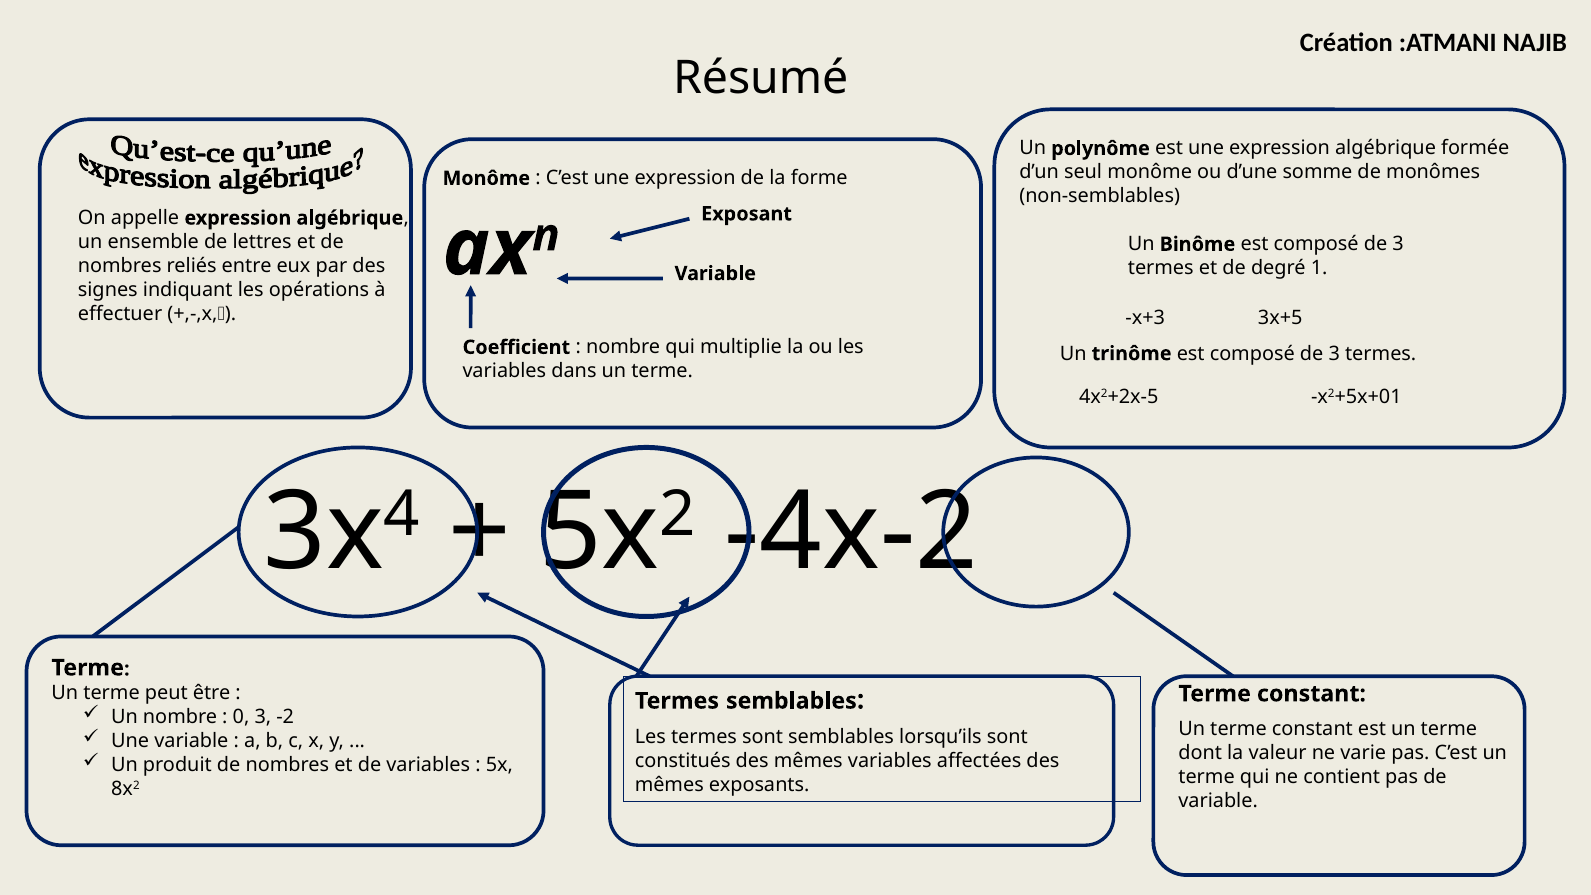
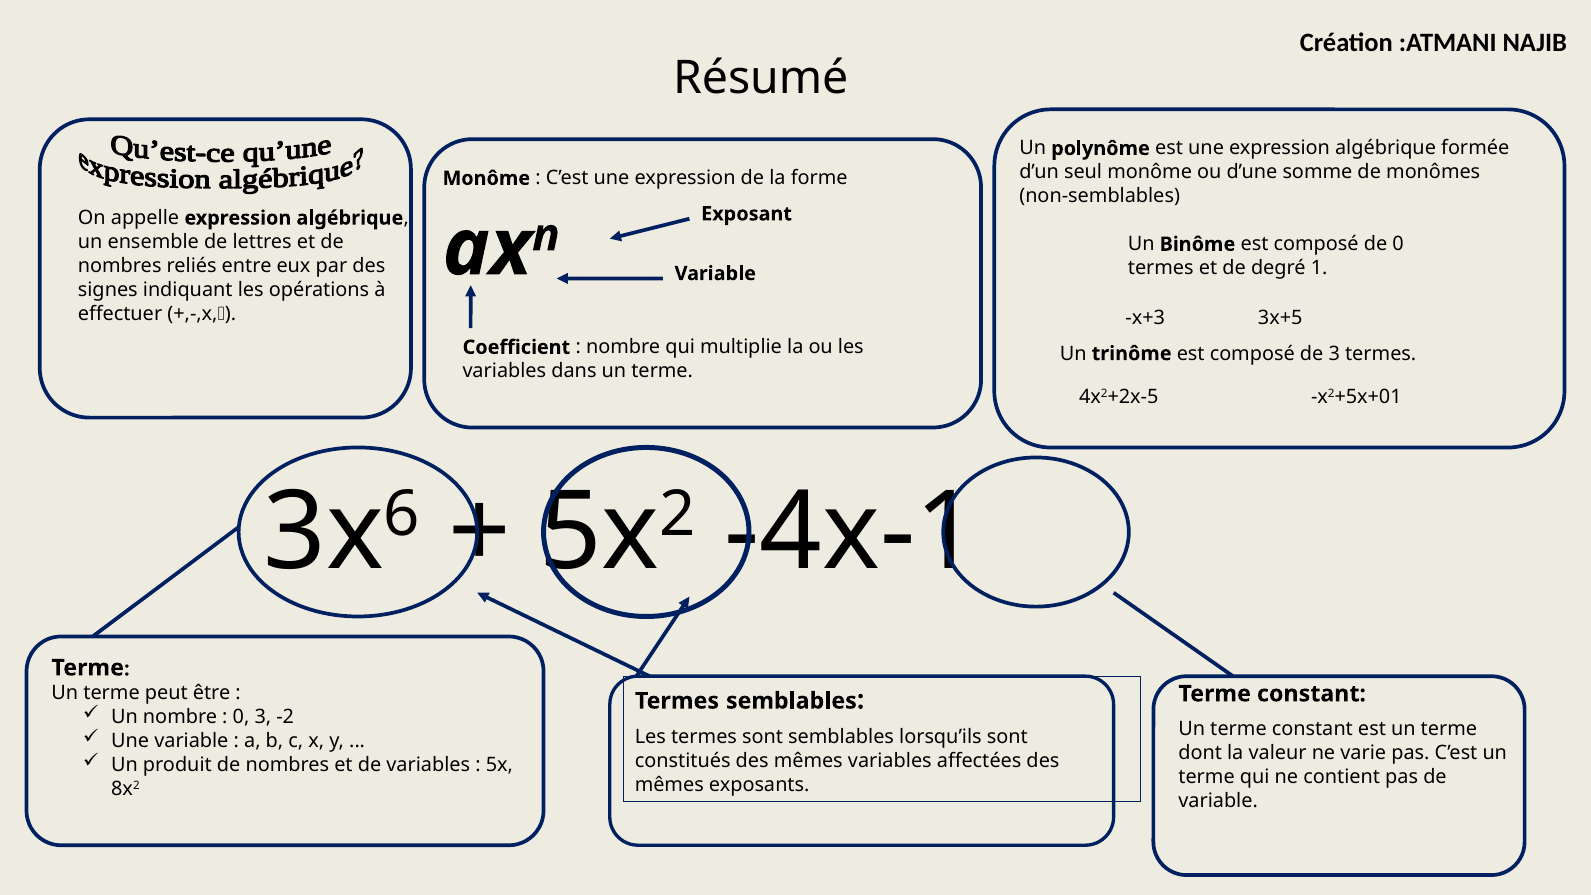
3 at (1398, 244): 3 -> 0
4: 4 -> 6
-4x-2: -4x-2 -> -4x-1
